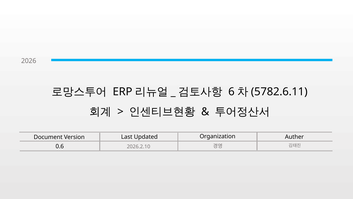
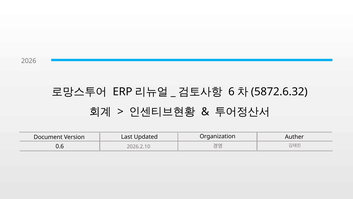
5782.6.11: 5782.6.11 -> 5872.6.32
